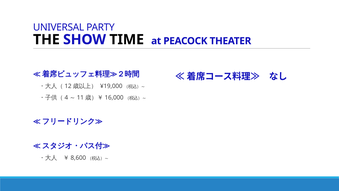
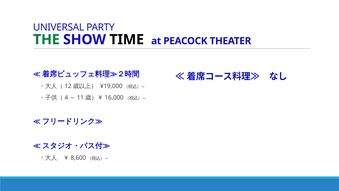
THE colour: black -> green
